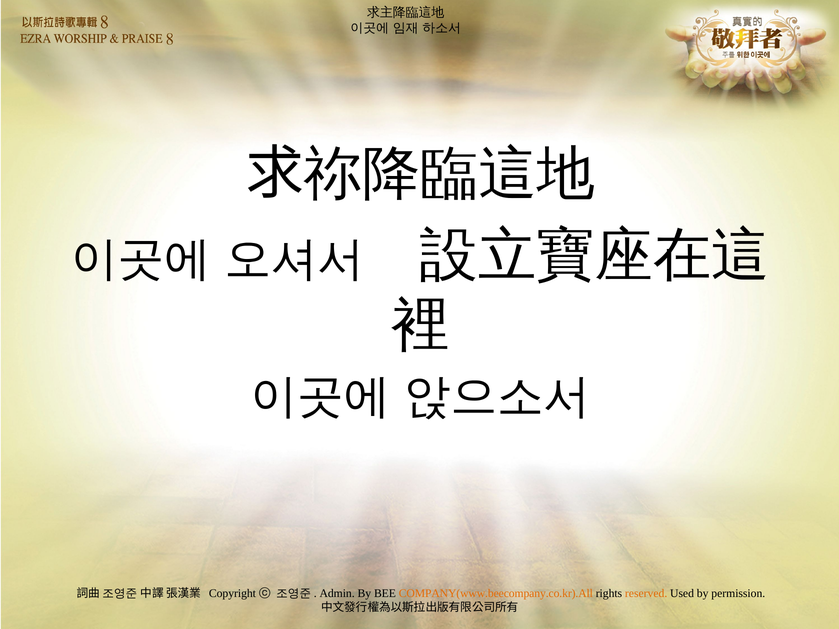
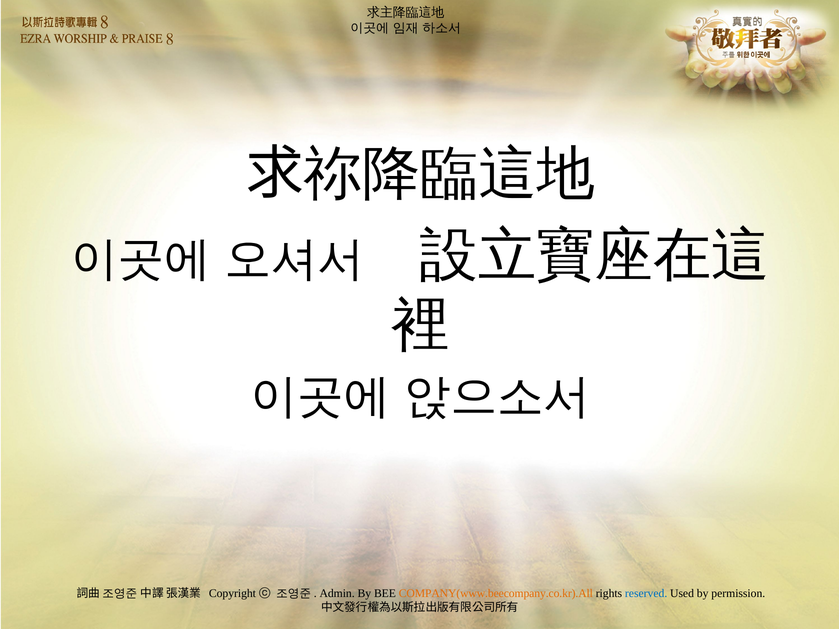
reserved colour: orange -> blue
